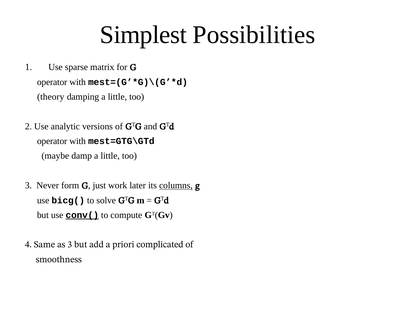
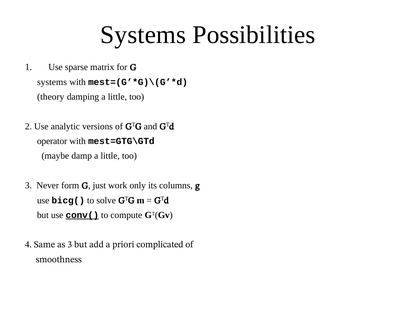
Simplest at (143, 35): Simplest -> Systems
operator at (52, 82): operator -> systems
later: later -> only
columns underline: present -> none
